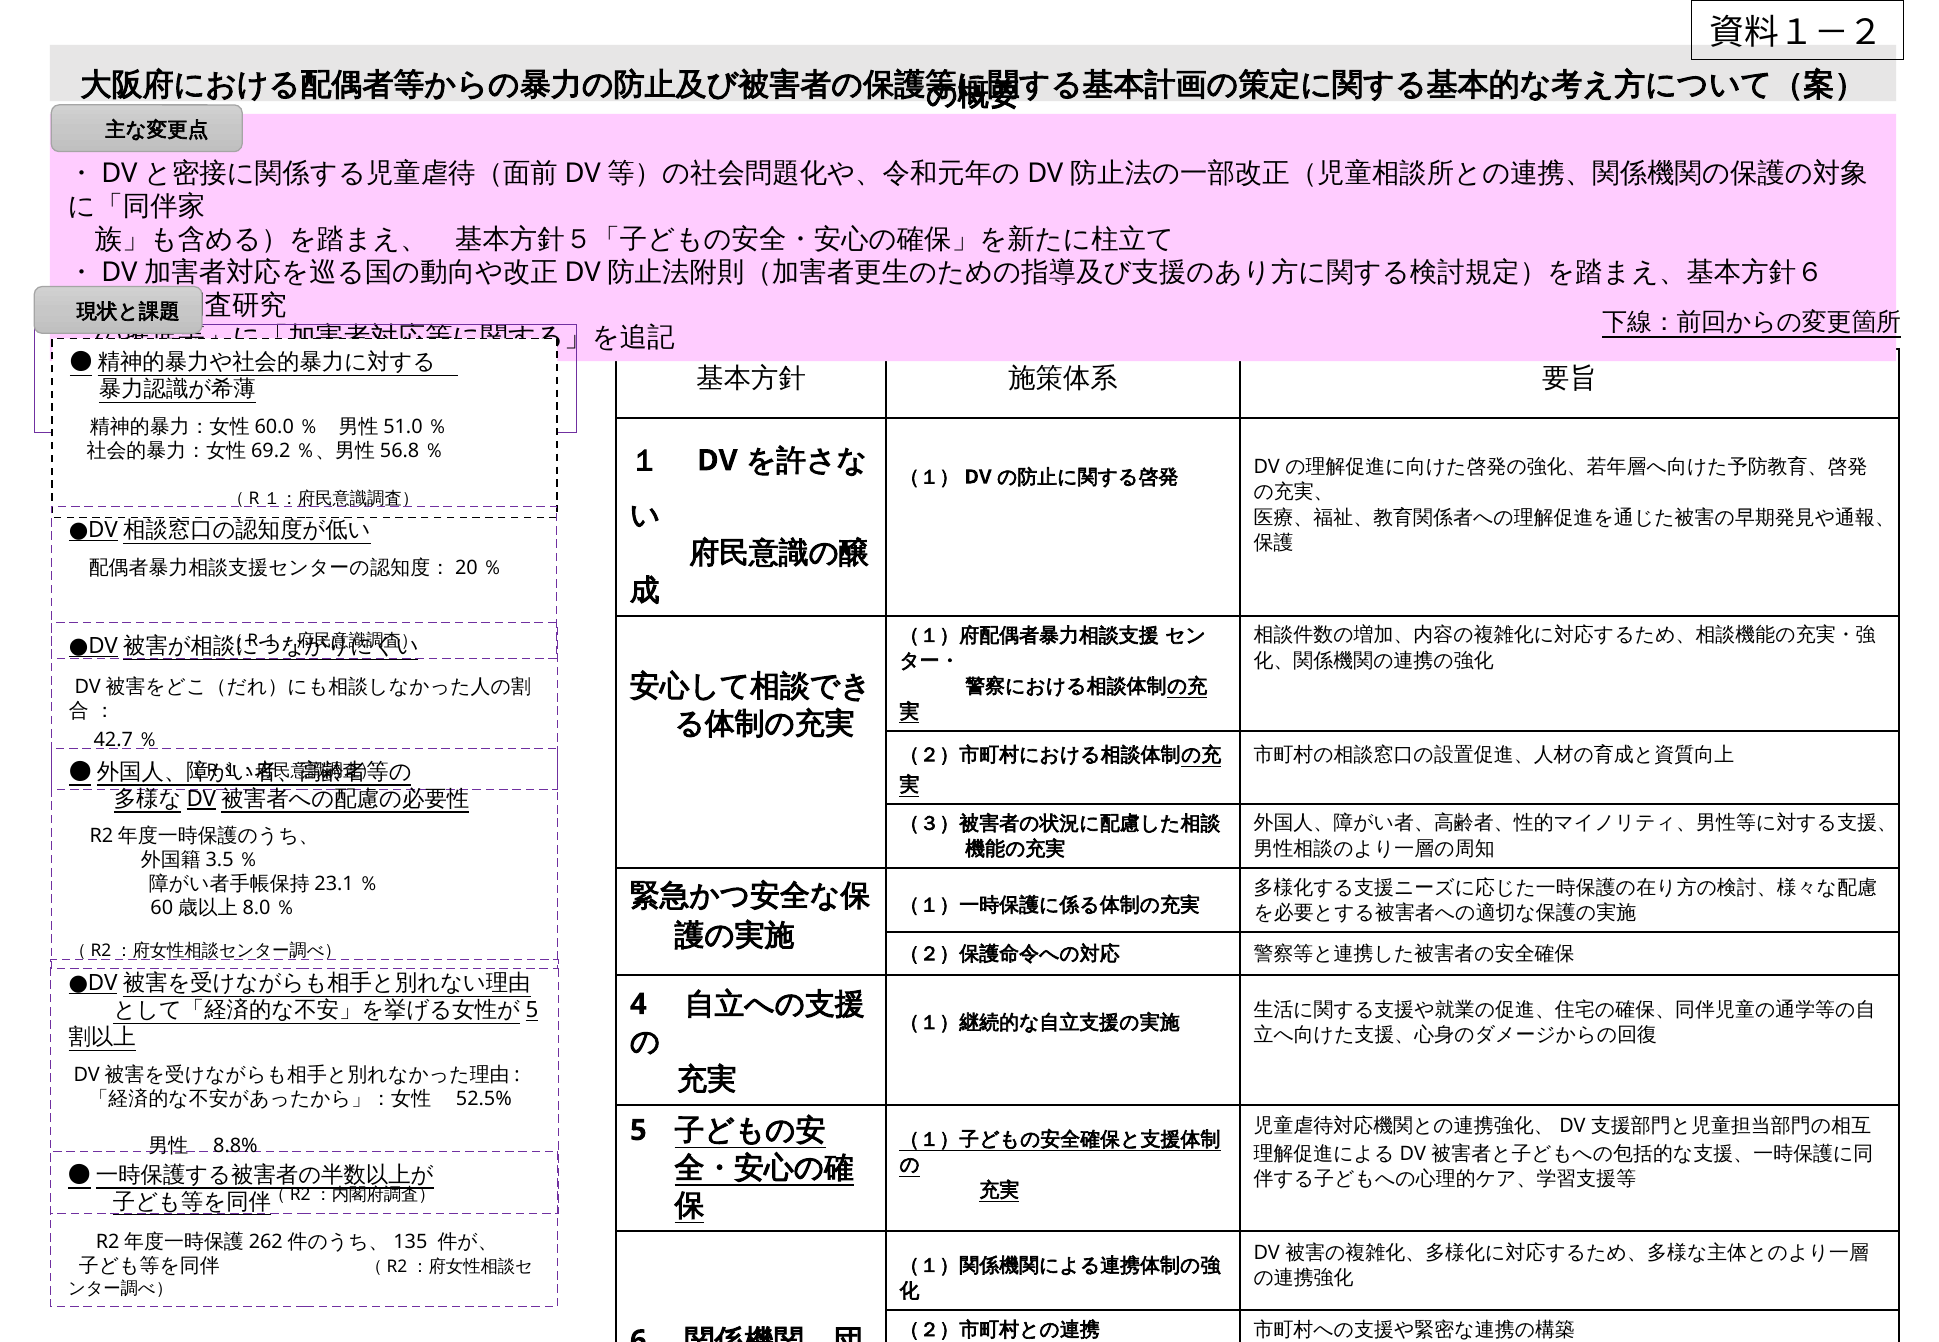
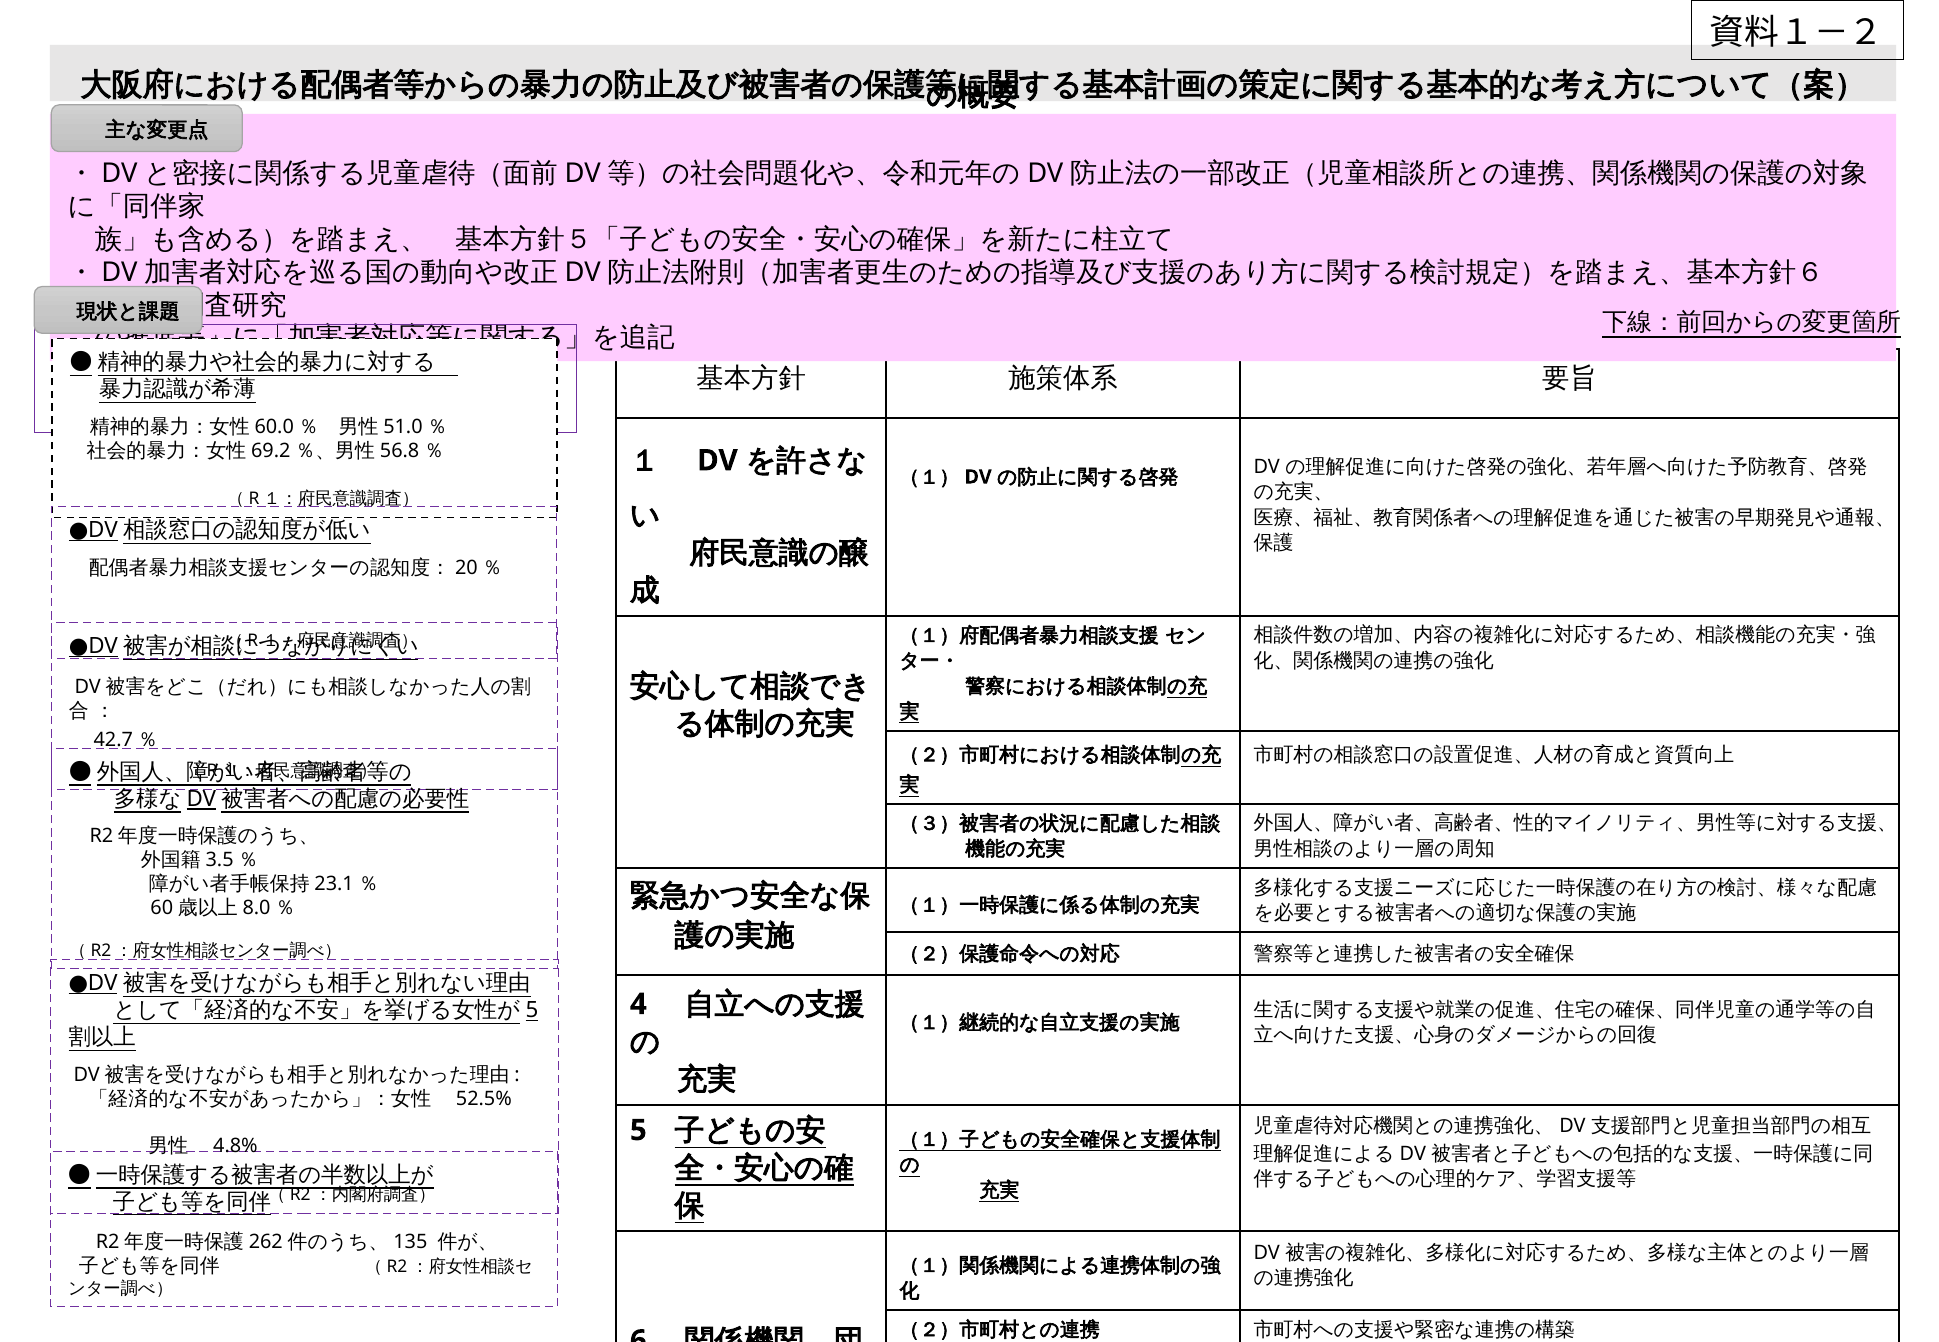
8.8%: 8.8% -> 4.8%
